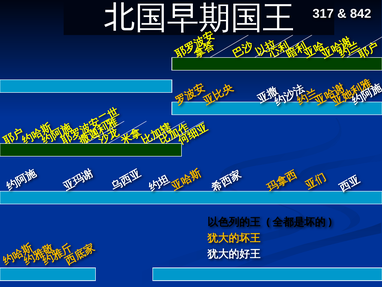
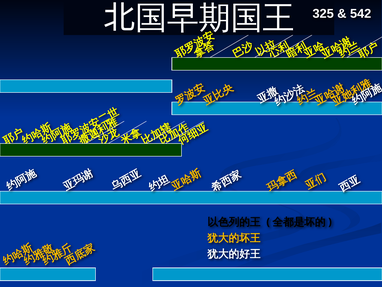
317: 317 -> 325
842: 842 -> 542
